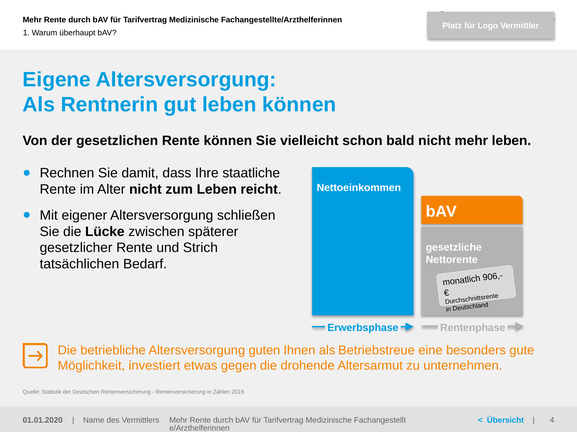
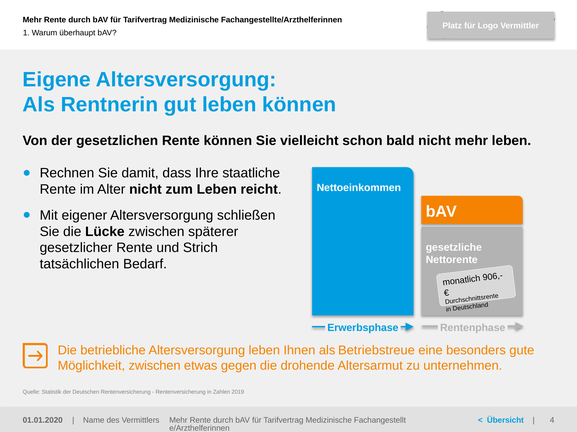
Altersversorgung guten: guten -> leben
Möglichkeit investiert: investiert -> zwischen
